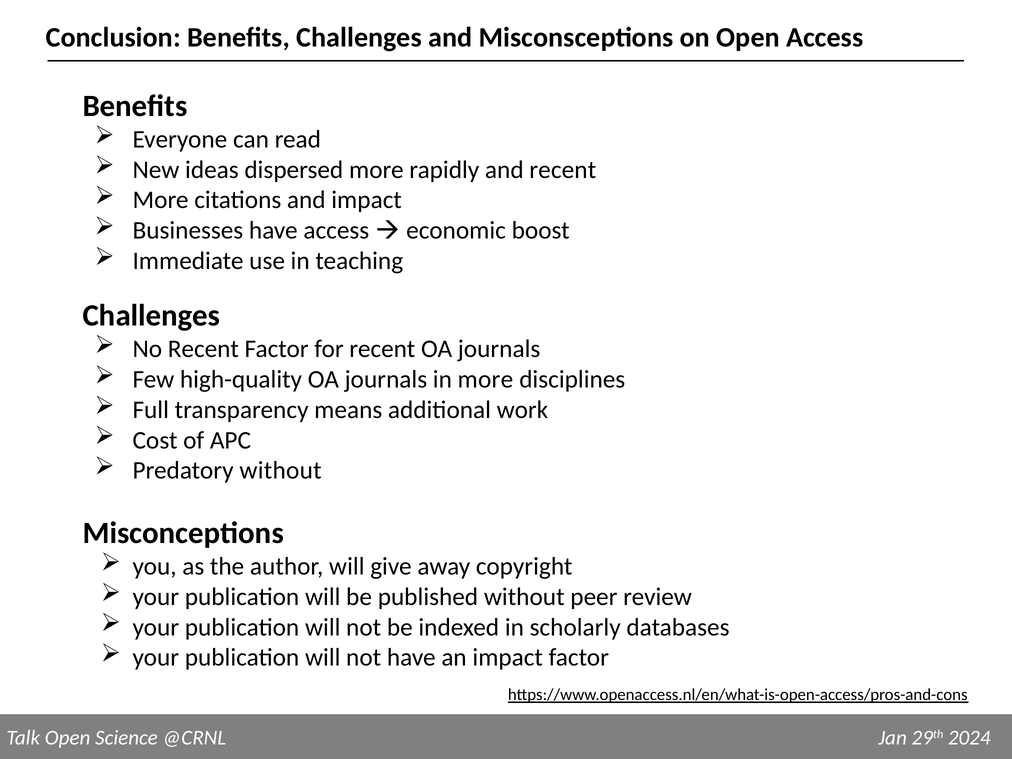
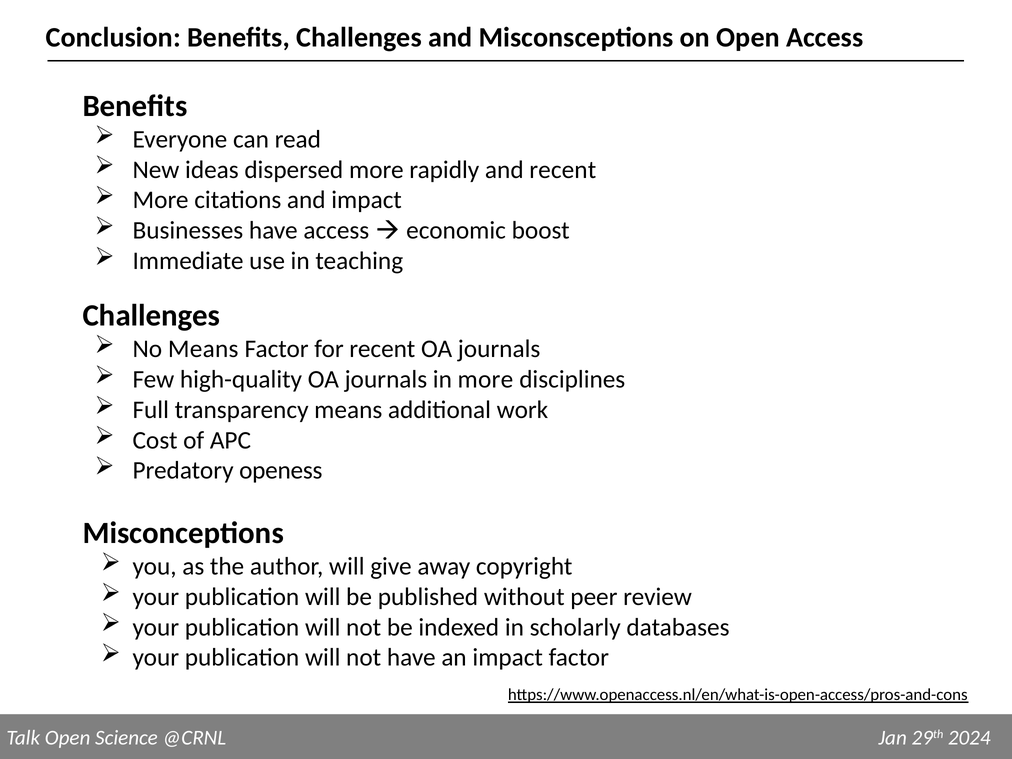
No Recent: Recent -> Means
Predatory without: without -> openess
